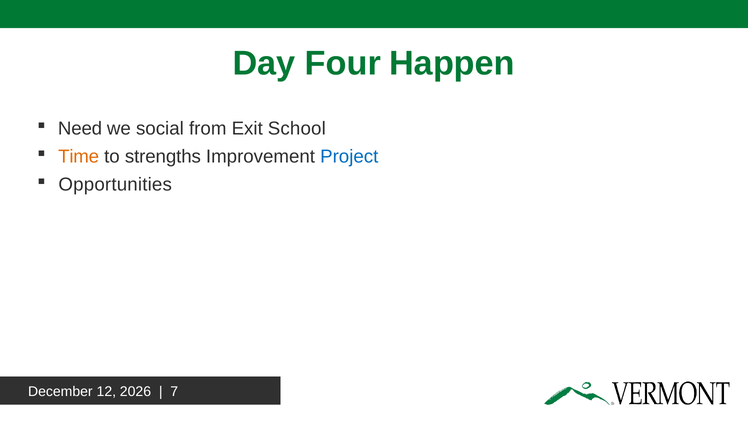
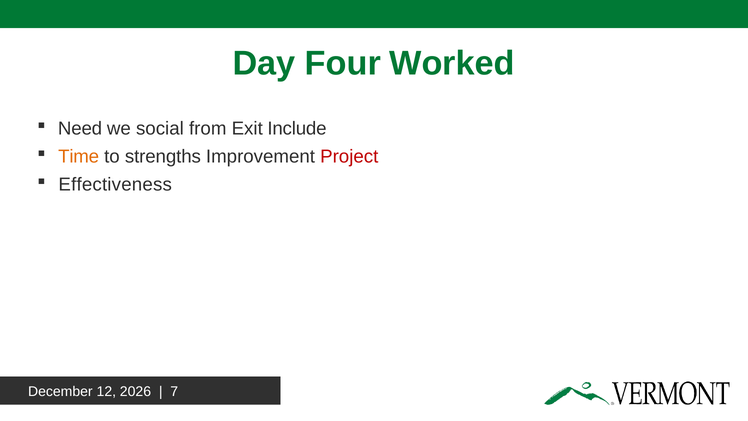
Happen: Happen -> Worked
School: School -> Include
Project colour: blue -> red
Opportunities: Opportunities -> Effectiveness
